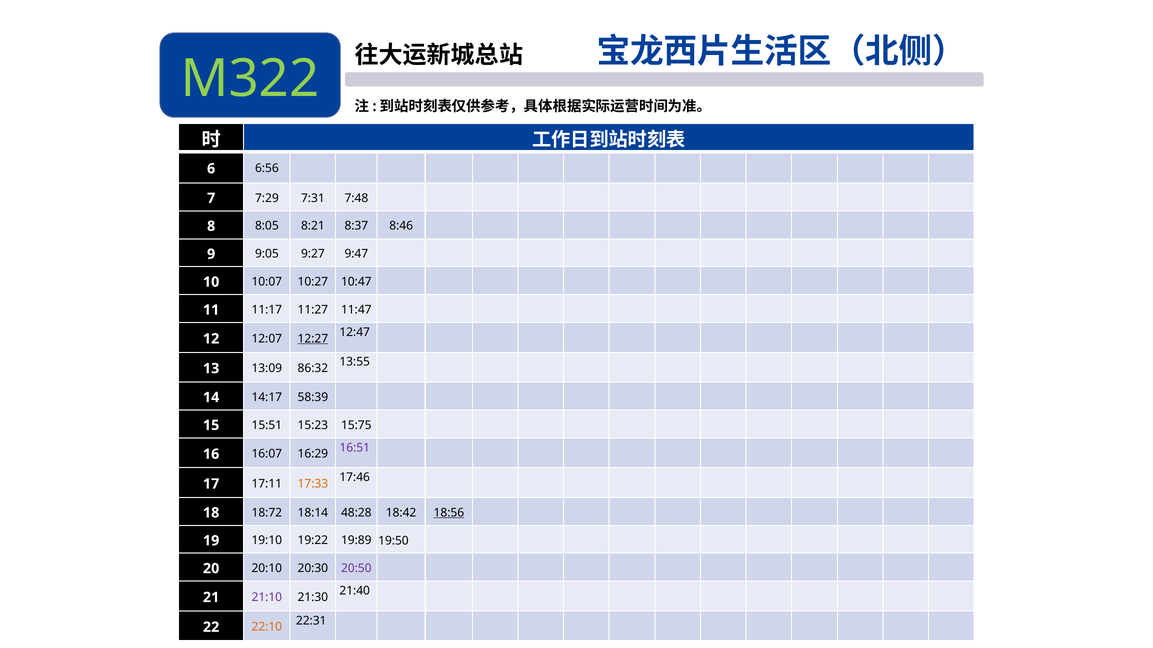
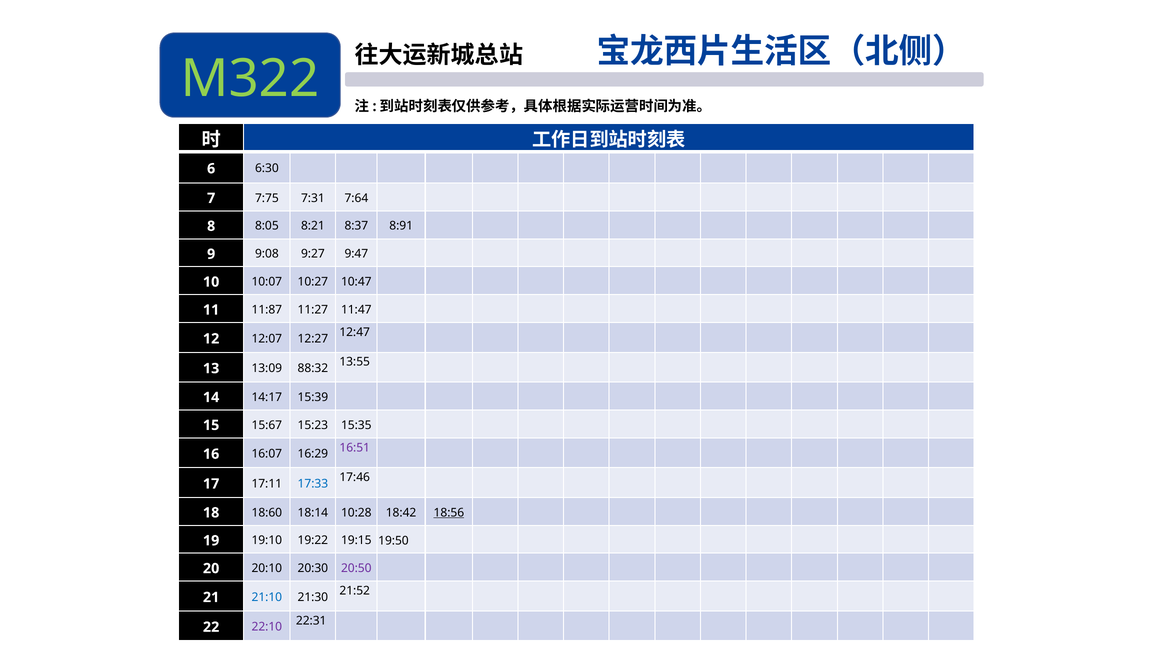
6:56: 6:56 -> 6:30
7:29: 7:29 -> 7:75
7:48: 7:48 -> 7:64
8:46: 8:46 -> 8:91
9:05: 9:05 -> 9:08
11:17: 11:17 -> 11:87
12:27 underline: present -> none
86:32: 86:32 -> 88:32
58:39: 58:39 -> 15:39
15:51: 15:51 -> 15:67
15:75: 15:75 -> 15:35
17:33 colour: orange -> blue
18:72: 18:72 -> 18:60
48:28: 48:28 -> 10:28
19:89: 19:89 -> 19:15
21:40: 21:40 -> 21:52
21:10 colour: purple -> blue
22:10 colour: orange -> purple
